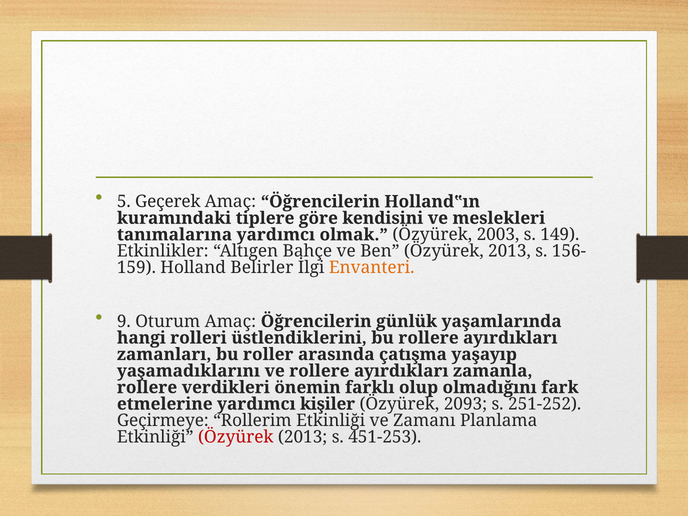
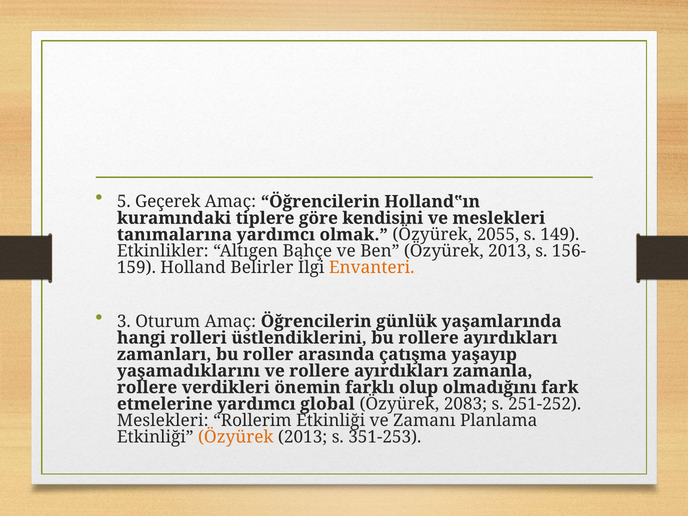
2003: 2003 -> 2055
9: 9 -> 3
kişiler: kişiler -> global
2093: 2093 -> 2083
Geçirmeye at (163, 421): Geçirmeye -> Meslekleri
Özyürek at (236, 437) colour: red -> orange
451-253: 451-253 -> 351-253
